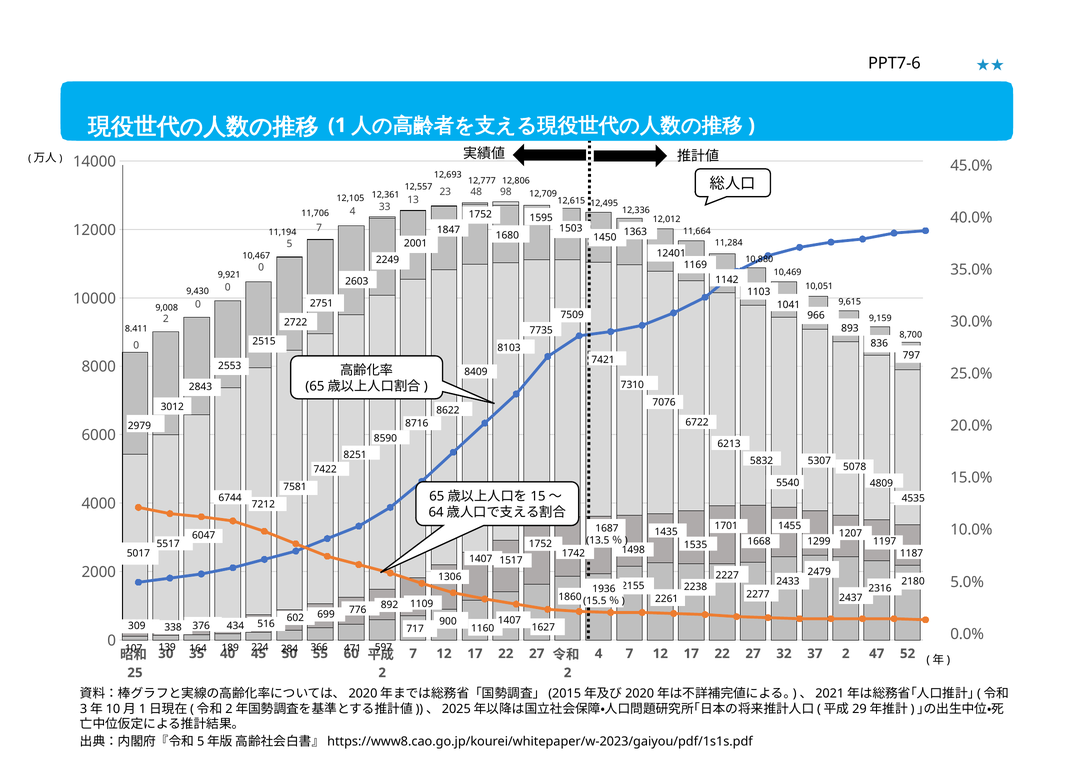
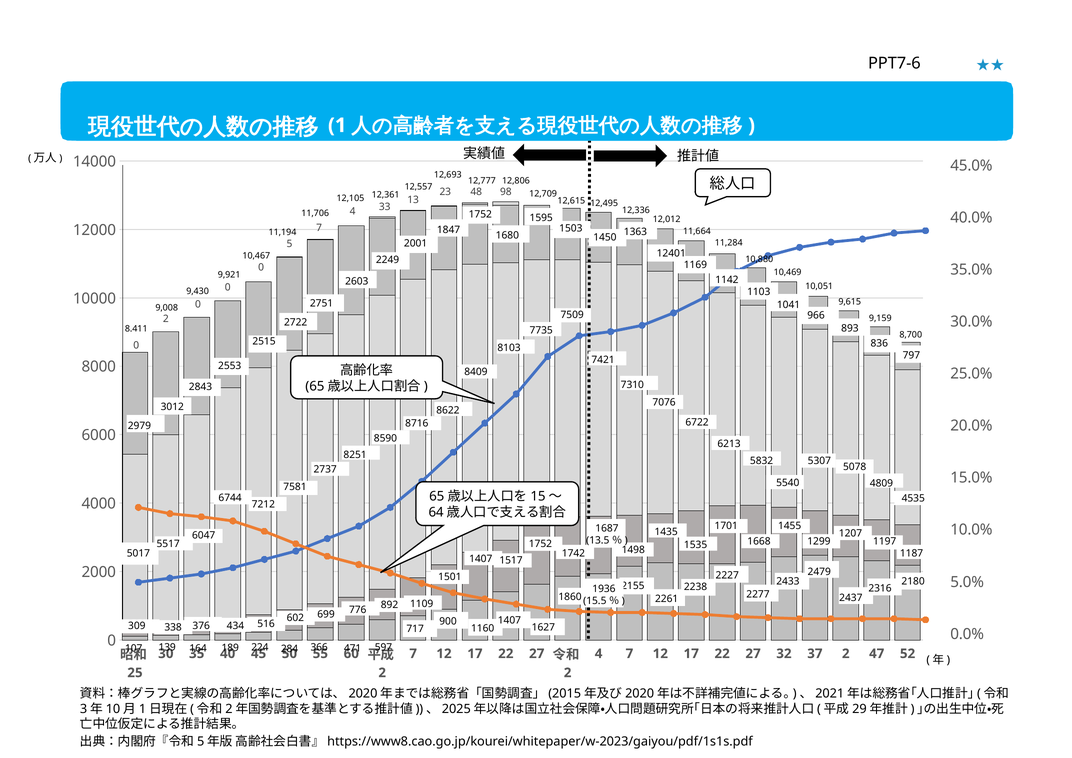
7422: 7422 -> 2737
1306: 1306 -> 1501
